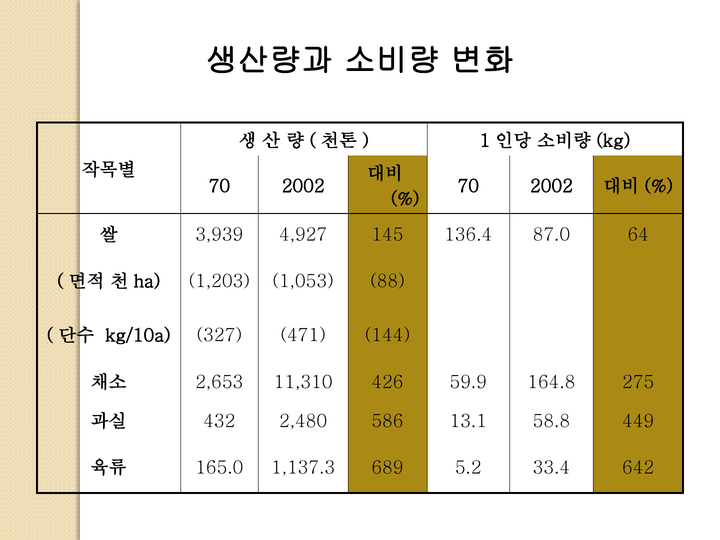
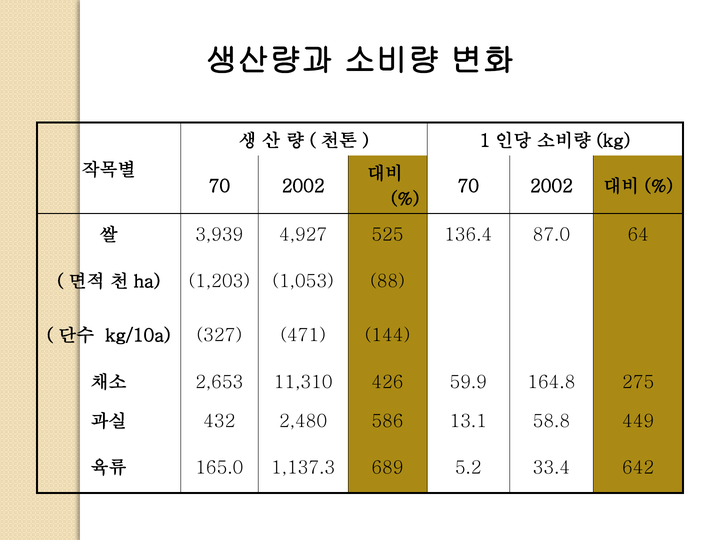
145: 145 -> 525
